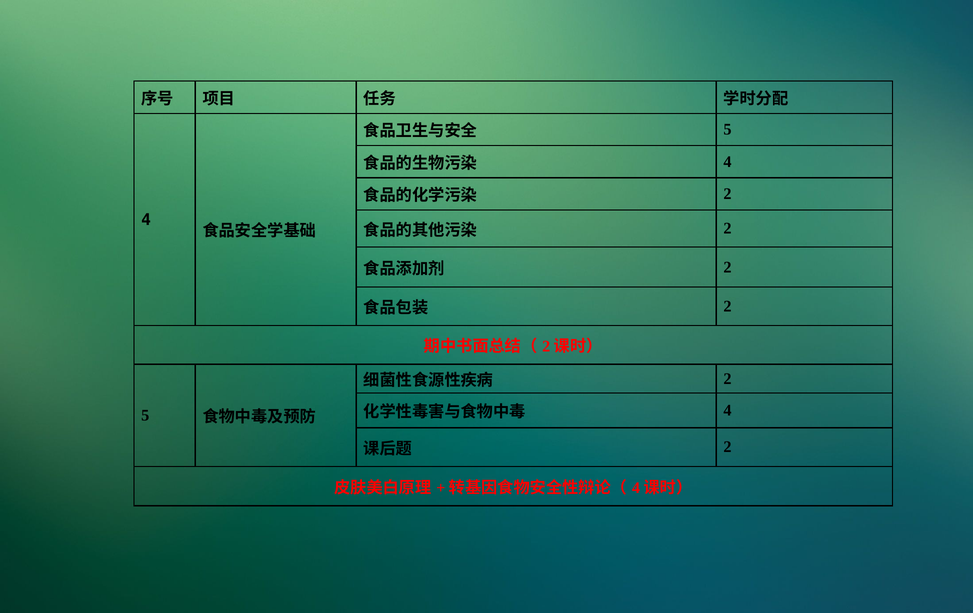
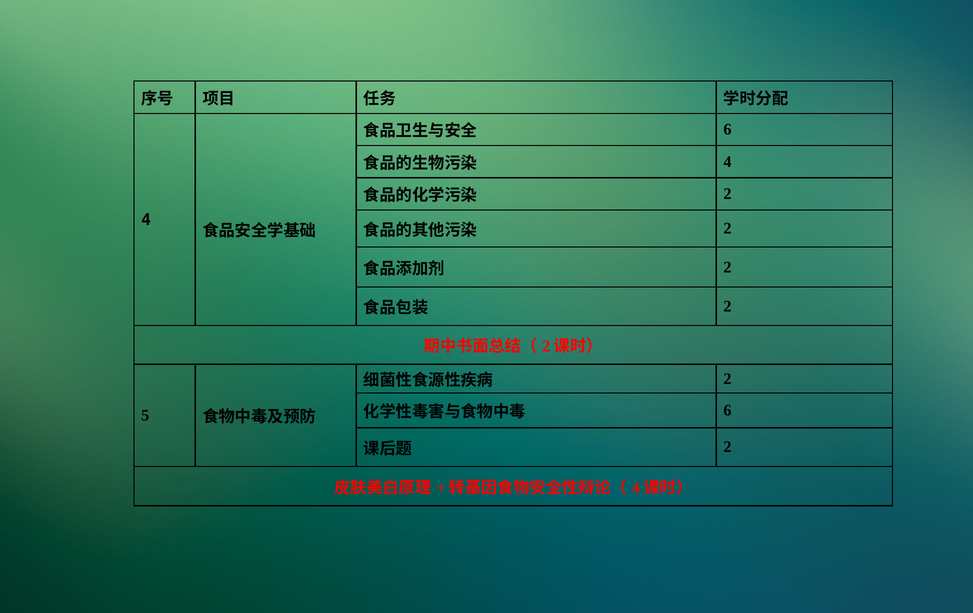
5 at (728, 129): 5 -> 6
4 at (728, 410): 4 -> 6
